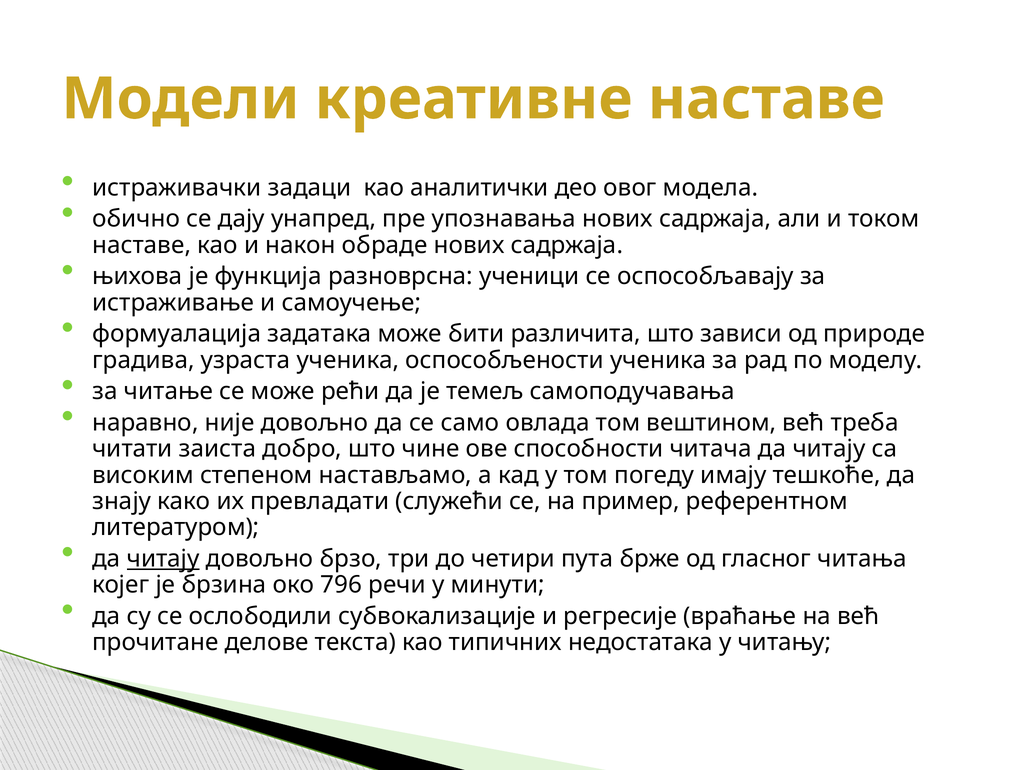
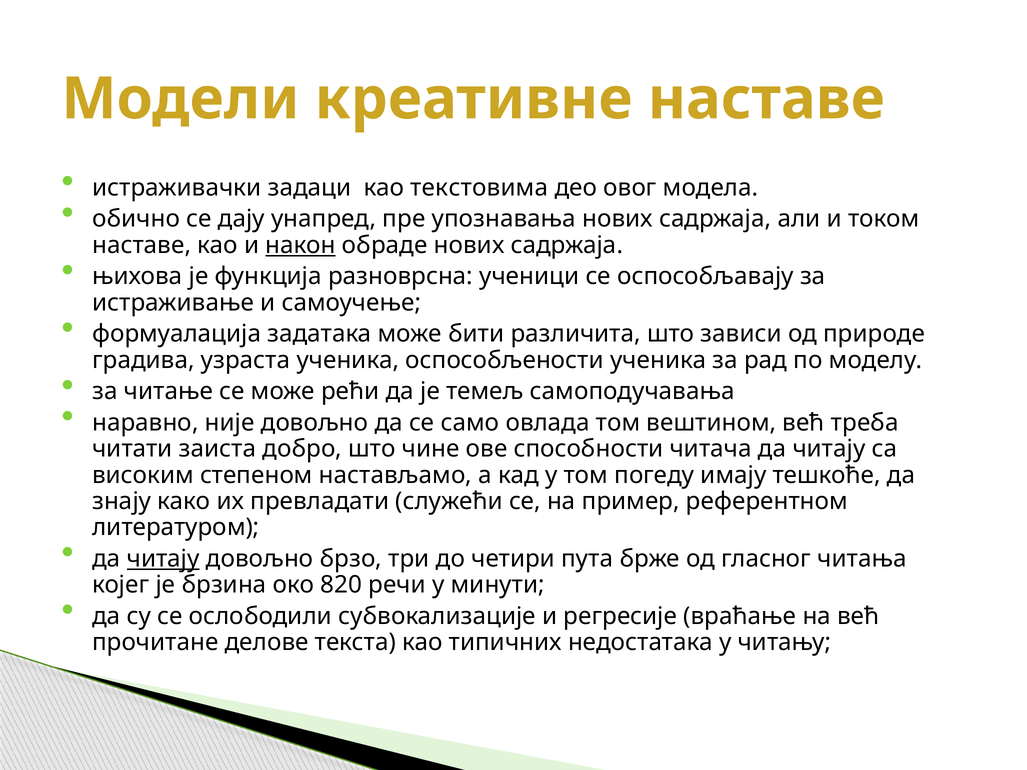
аналитички: аналитички -> текстовима
након underline: none -> present
796: 796 -> 820
